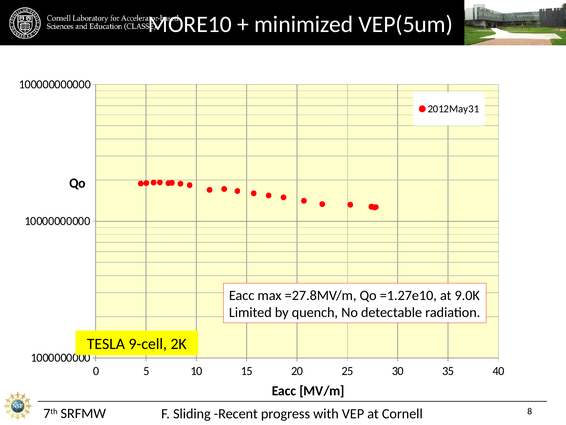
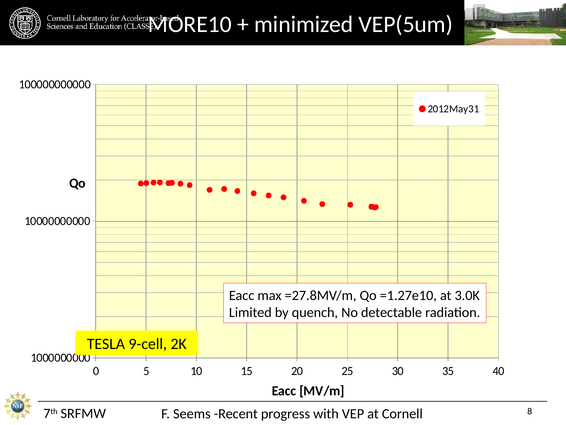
9.0K: 9.0K -> 3.0K
Sliding: Sliding -> Seems
